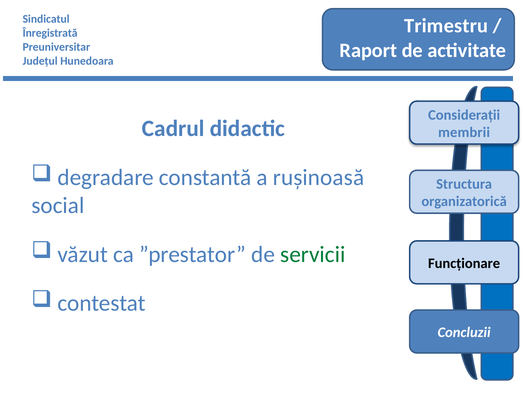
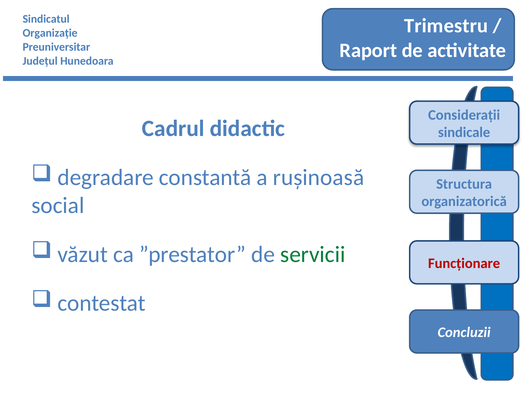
Înregistrată: Înregistrată -> Organizație
membrii: membrii -> sindicale
Funcționare colour: black -> red
